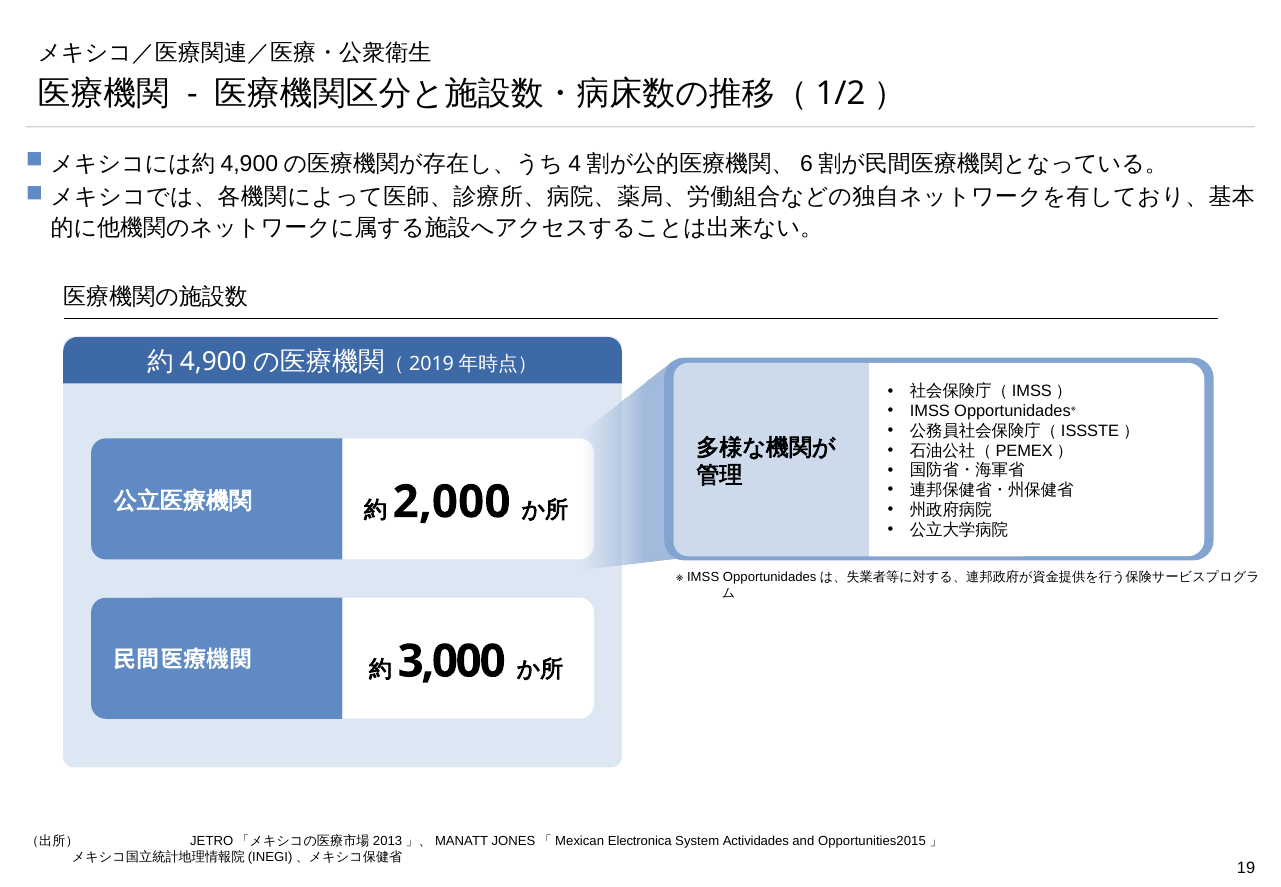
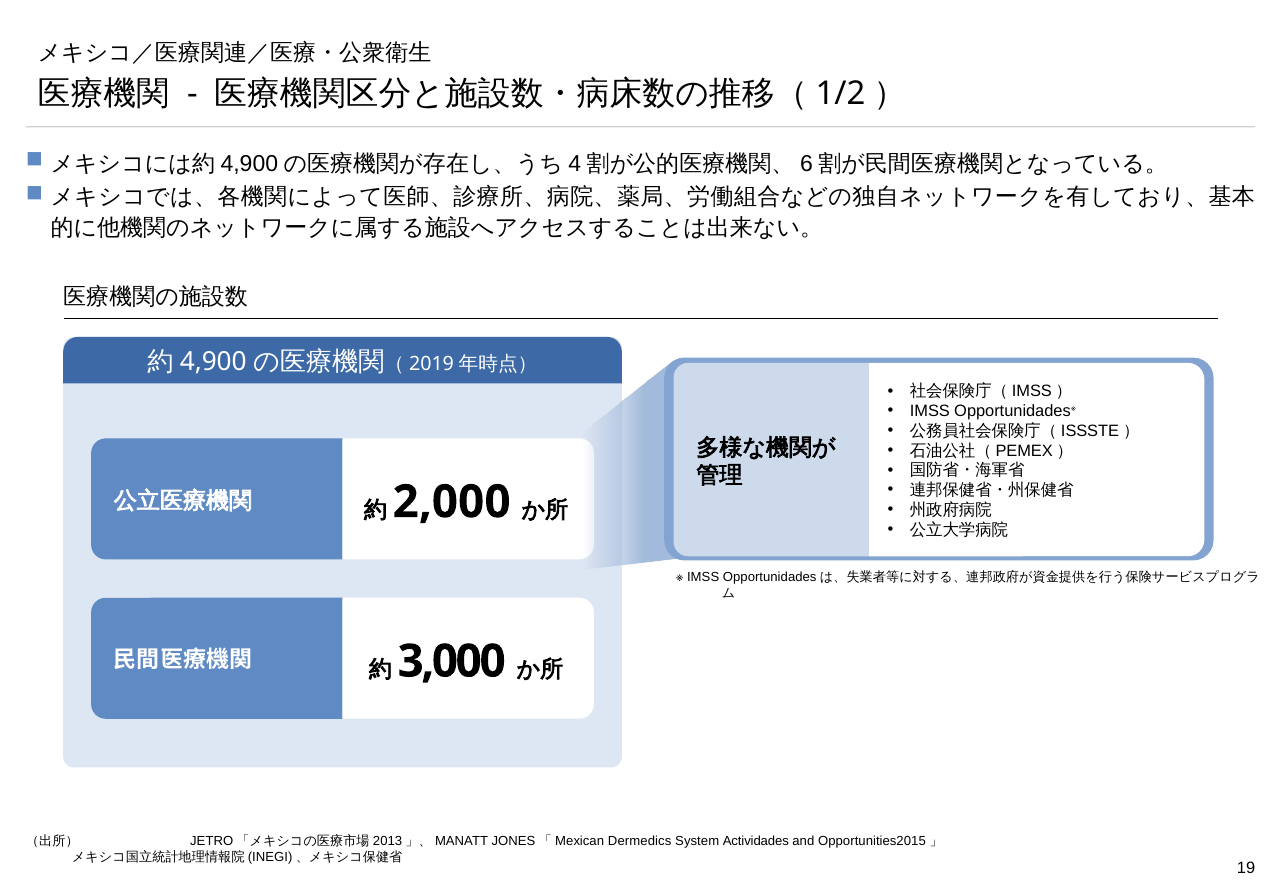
Electronica: Electronica -> Dermedics
